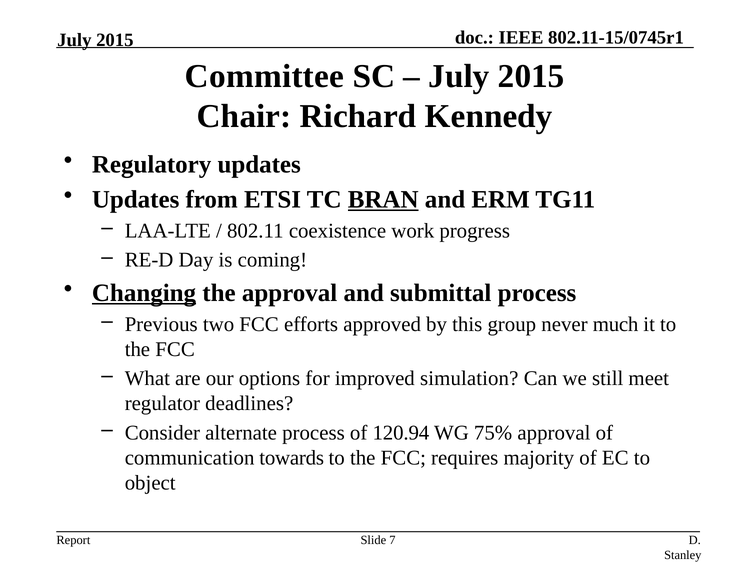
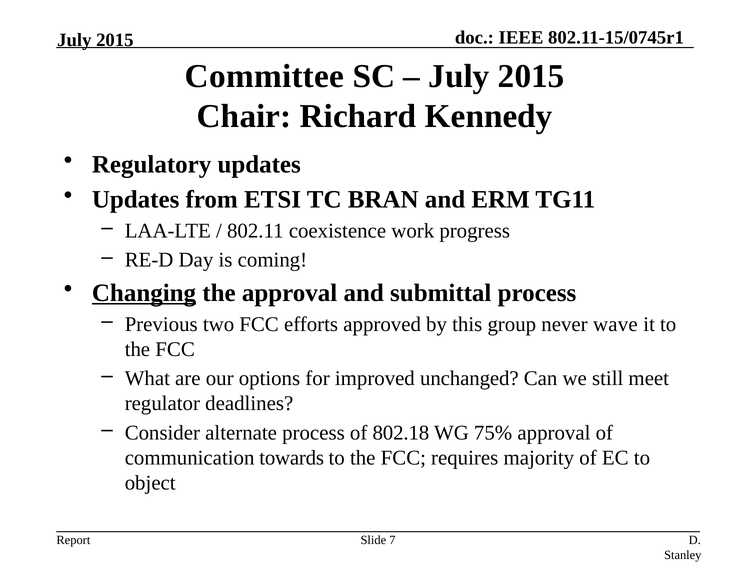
BRAN underline: present -> none
much: much -> wave
simulation: simulation -> unchanged
120.94: 120.94 -> 802.18
